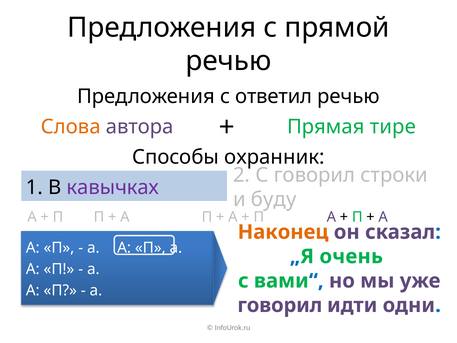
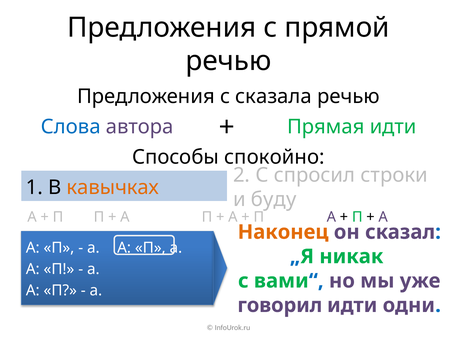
ответил: ответил -> сказала
Слова colour: orange -> blue
Прямая тире: тире -> идти
охранник: охранник -> спокойно
С говорил: говорил -> спросил
кавычках colour: purple -> orange
очень: очень -> никак
